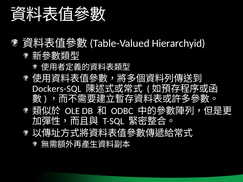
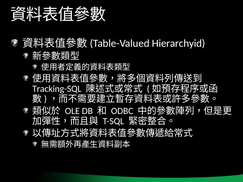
Dockers-SQL: Dockers-SQL -> Tracking-SQL
